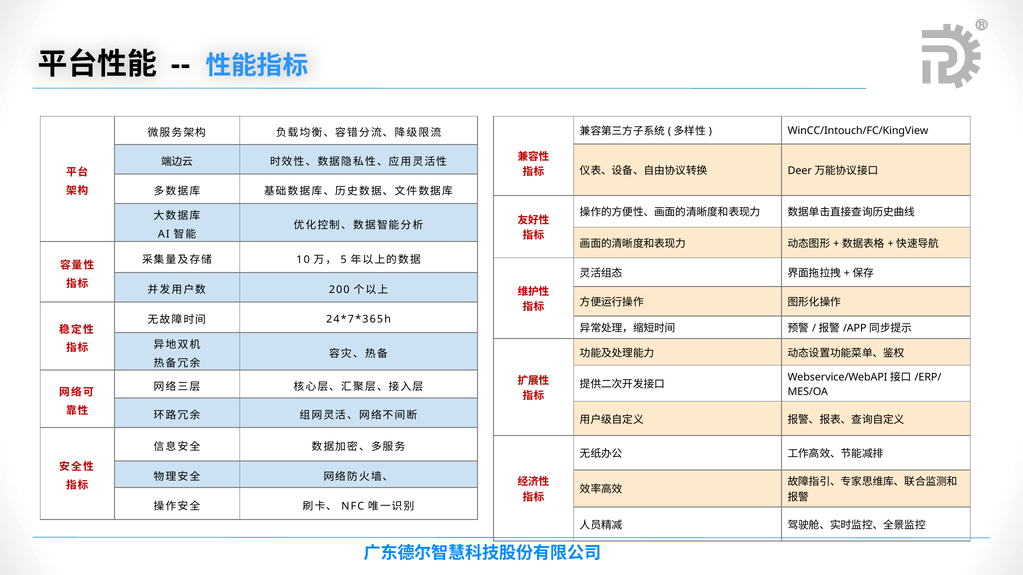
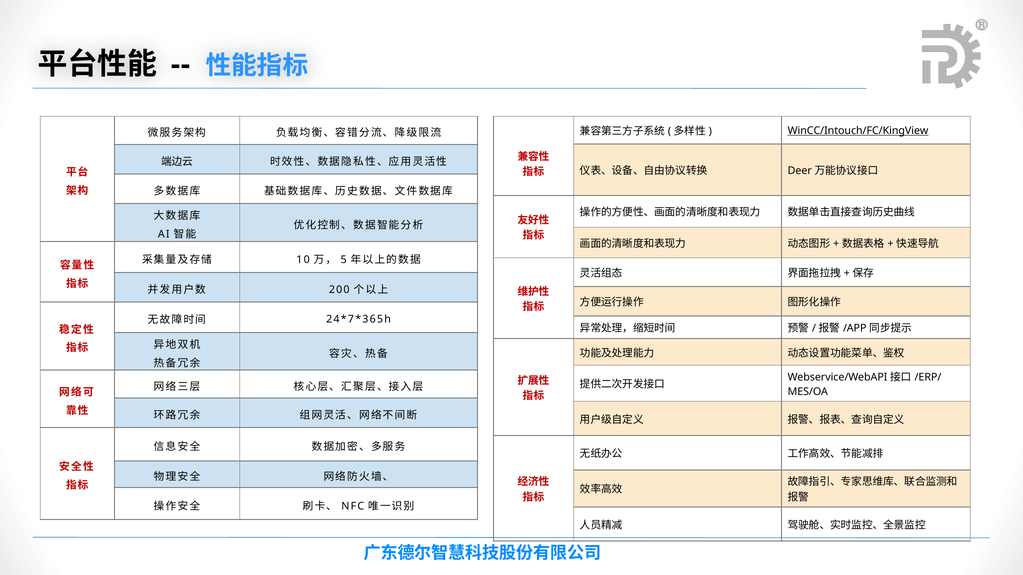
WinCC/Intouch/FC/KingView underline: none -> present
